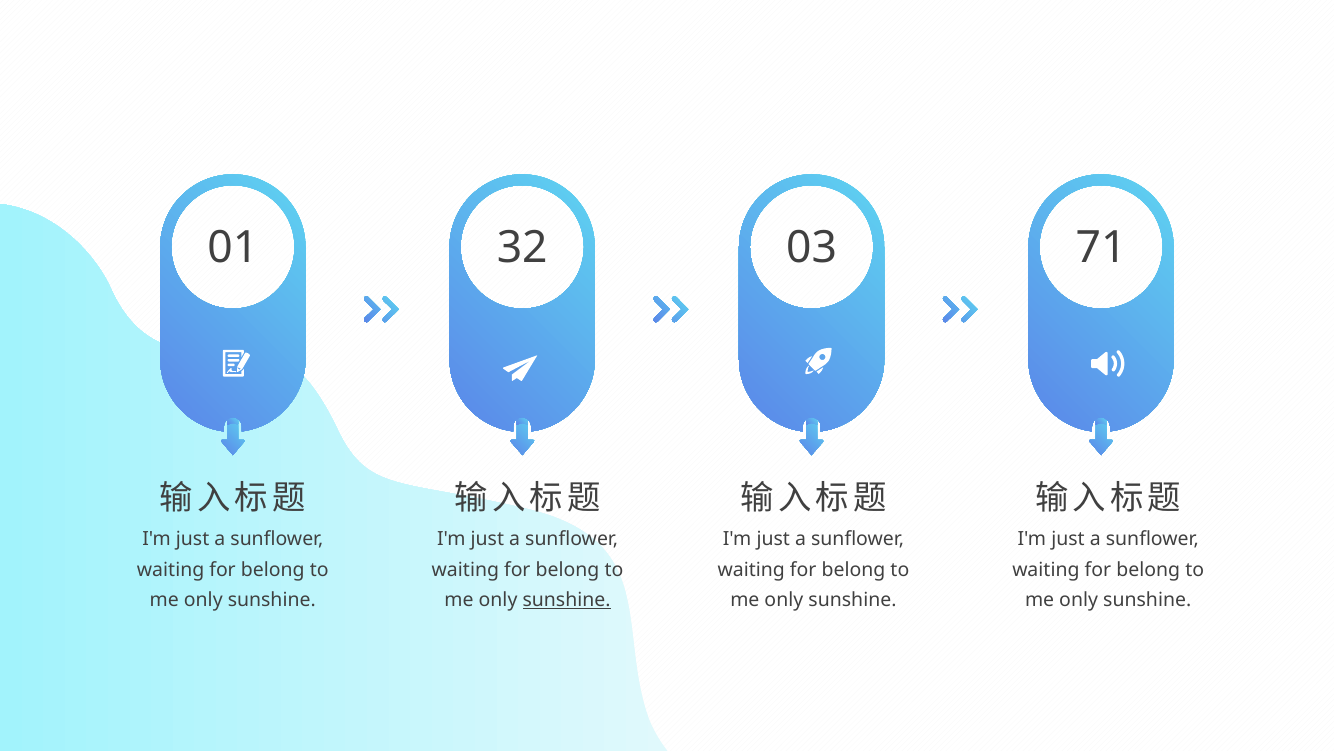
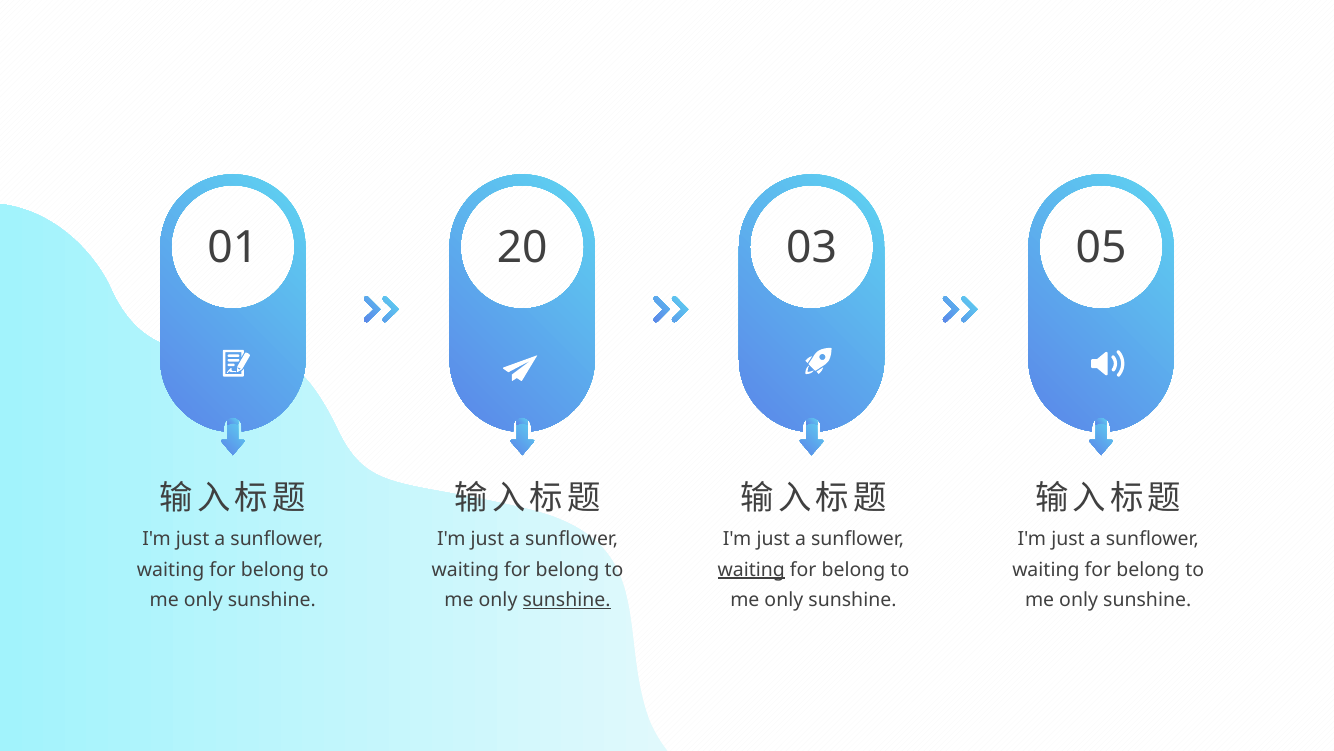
32: 32 -> 20
71: 71 -> 05
waiting at (751, 569) underline: none -> present
